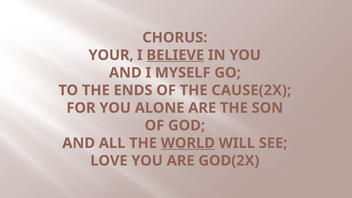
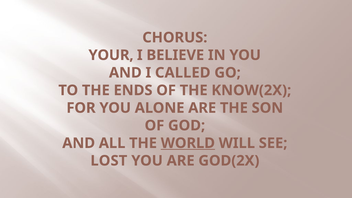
BELIEVE underline: present -> none
MYSELF: MYSELF -> CALLED
CAUSE(2X: CAUSE(2X -> KNOW(2X
LOVE: LOVE -> LOST
